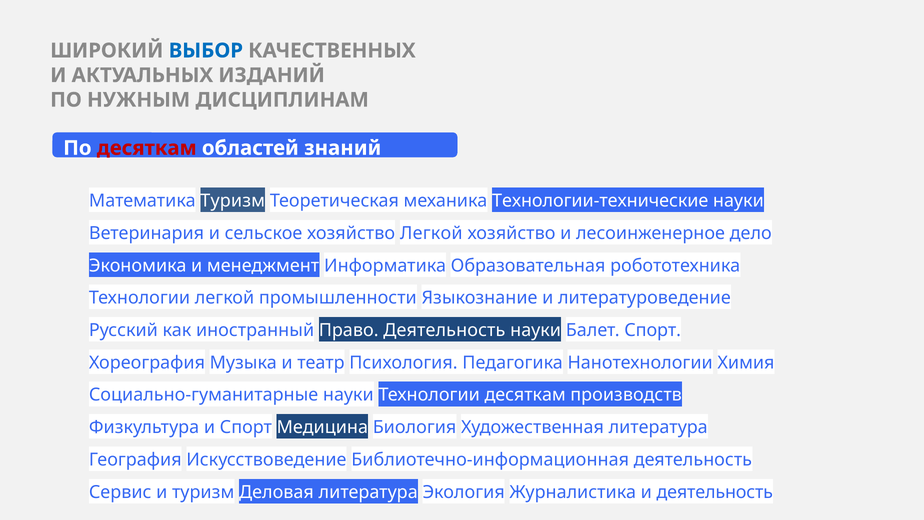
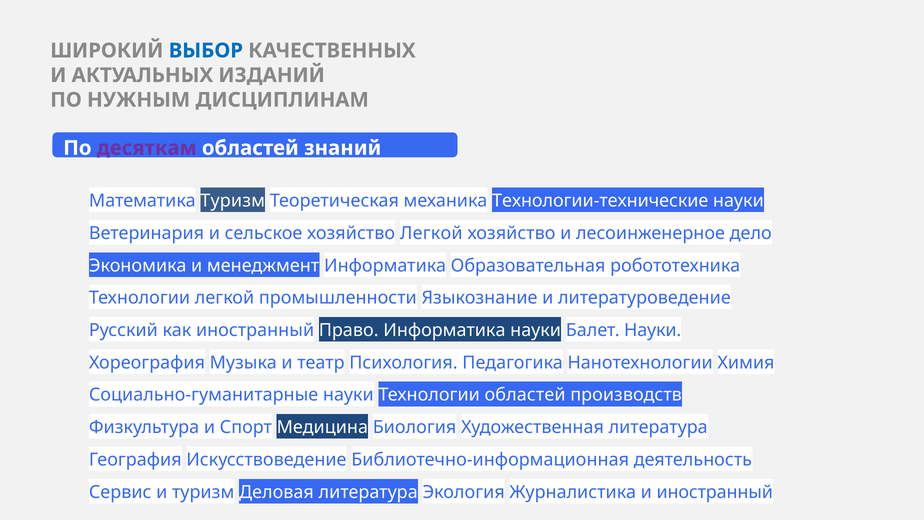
десяткам at (147, 148) colour: red -> purple
Право Деятельность: Деятельность -> Информатика
Балет Спорт: Спорт -> Науки
Технологии десяткам: десяткам -> областей
и деятельность: деятельность -> иностранный
